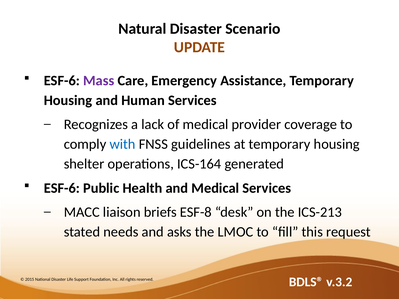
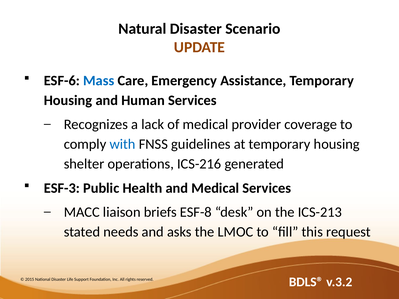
Mass colour: purple -> blue
ICS-164: ICS-164 -> ICS-216
ESF-6 at (62, 188): ESF-6 -> ESF-3
